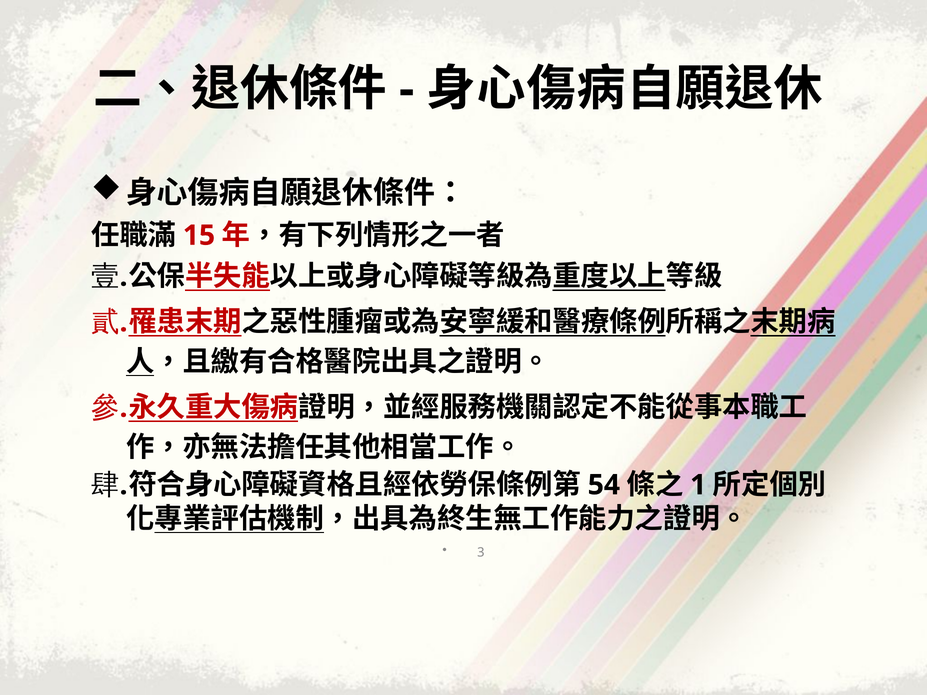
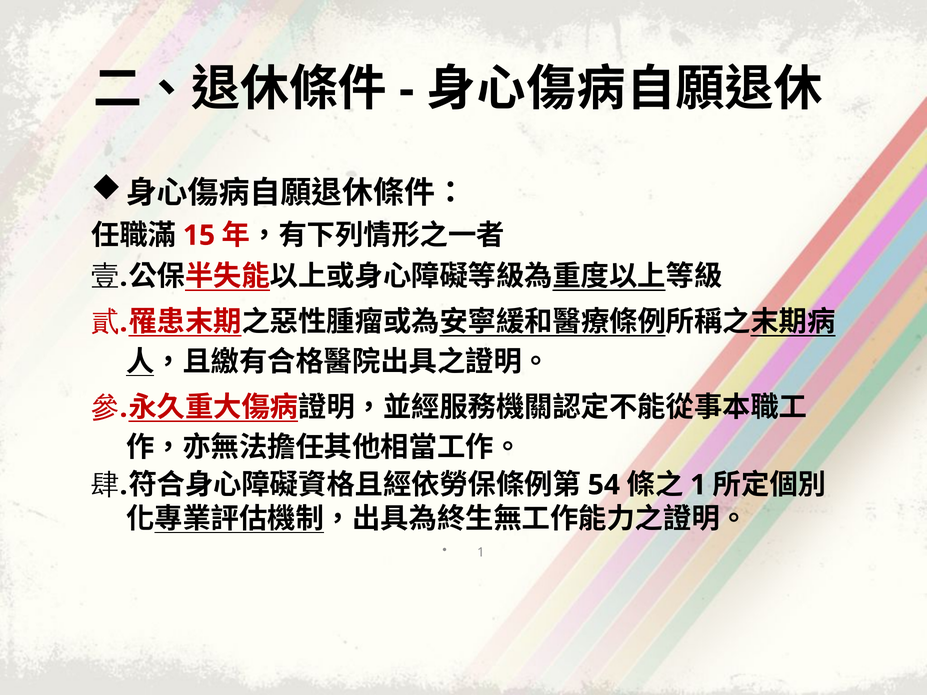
3 at (481, 552): 3 -> 1
